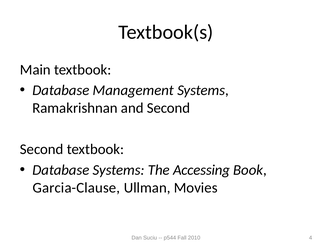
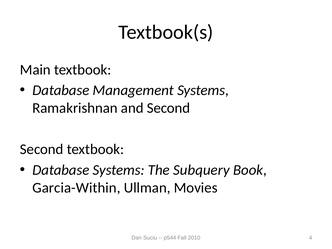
Accessing: Accessing -> Subquery
Garcia-Clause: Garcia-Clause -> Garcia-Within
